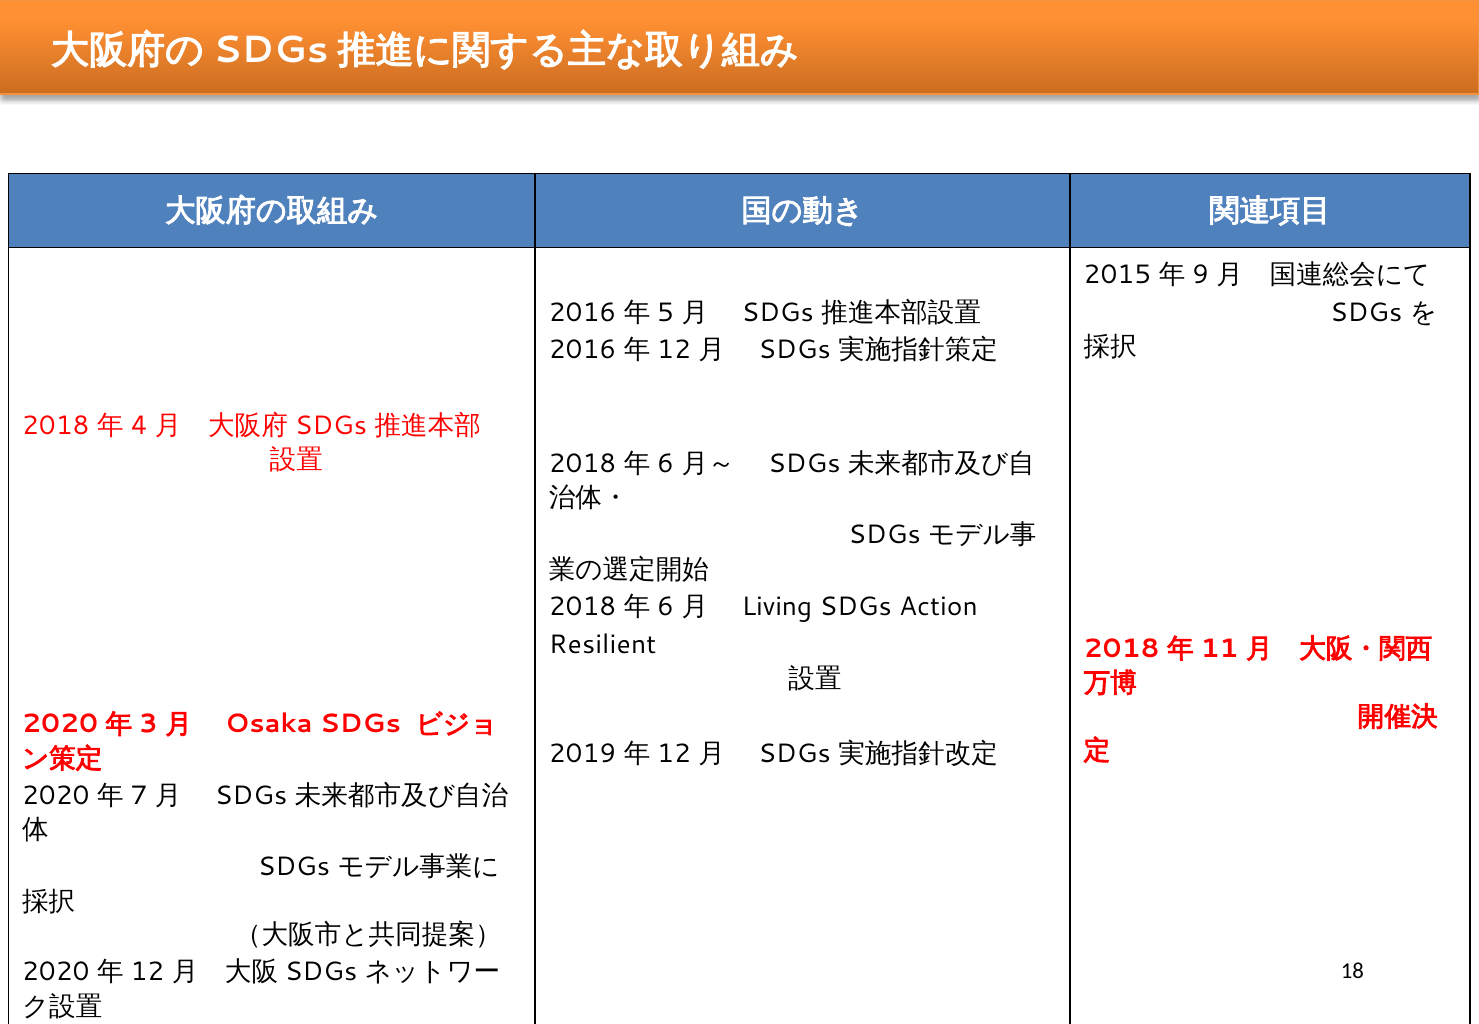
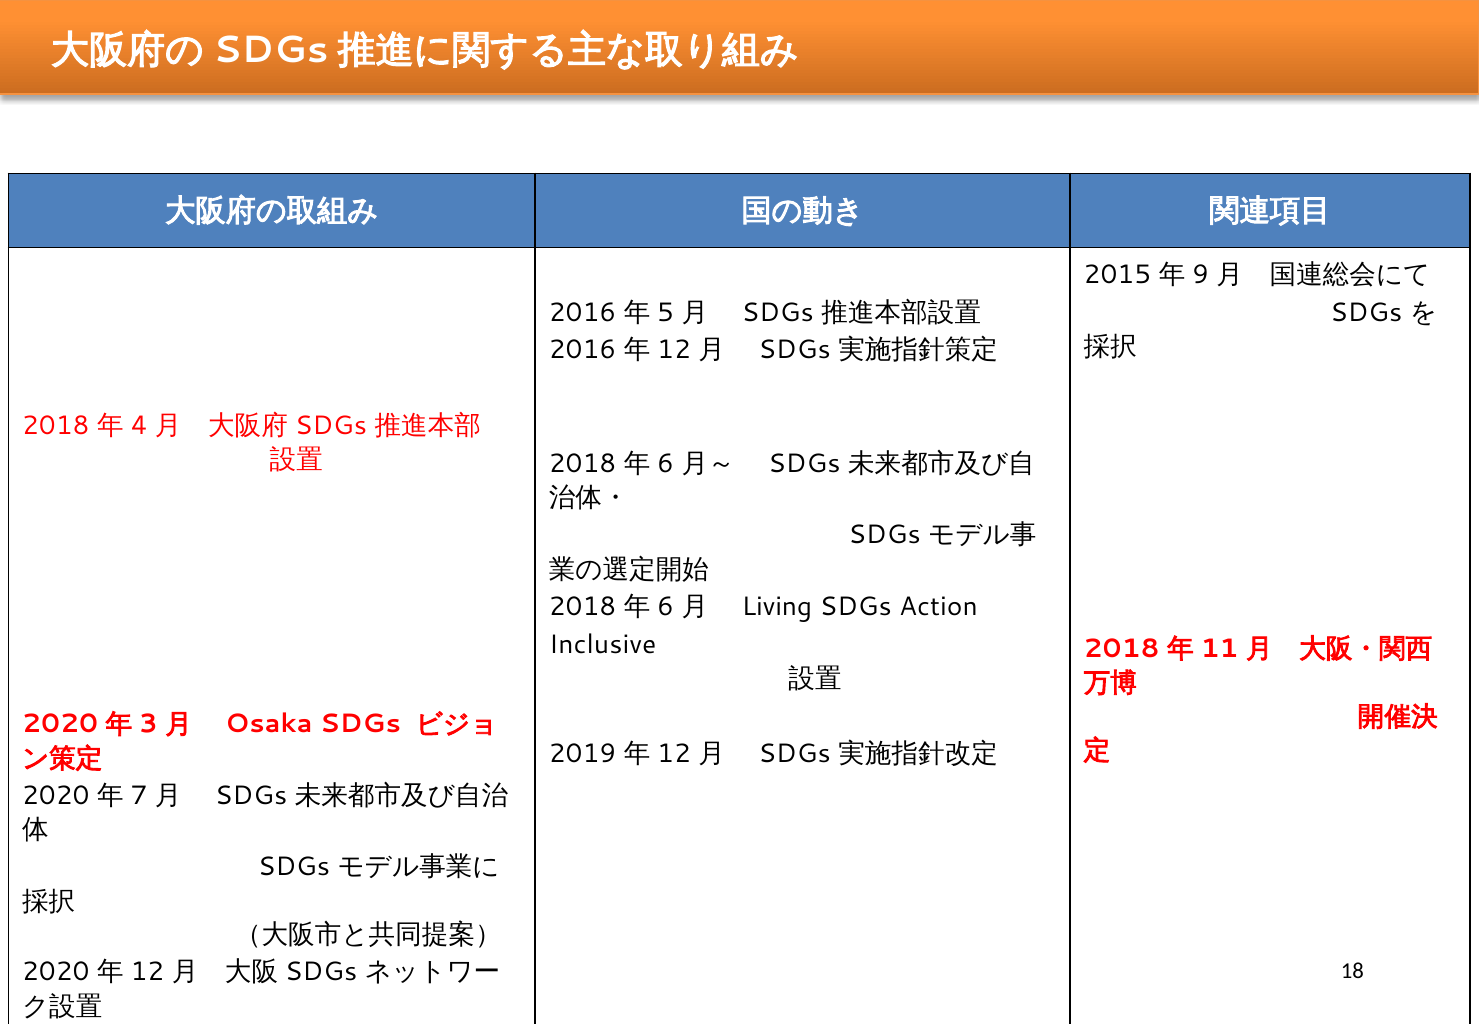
Resilient: Resilient -> Inclusive
